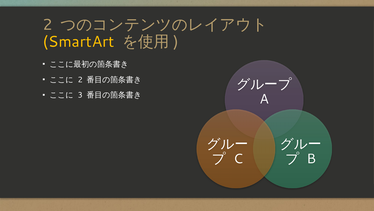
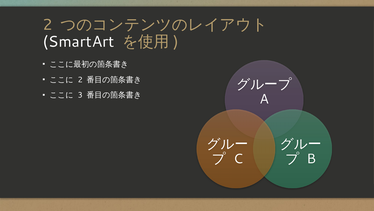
SmartArt colour: yellow -> white
